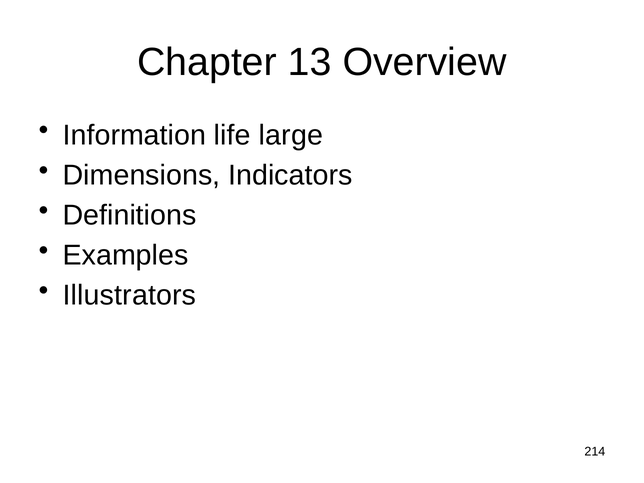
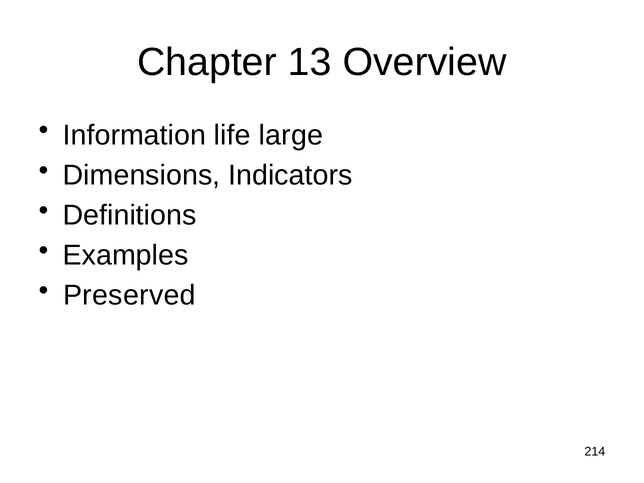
Illustrators: Illustrators -> Preserved
